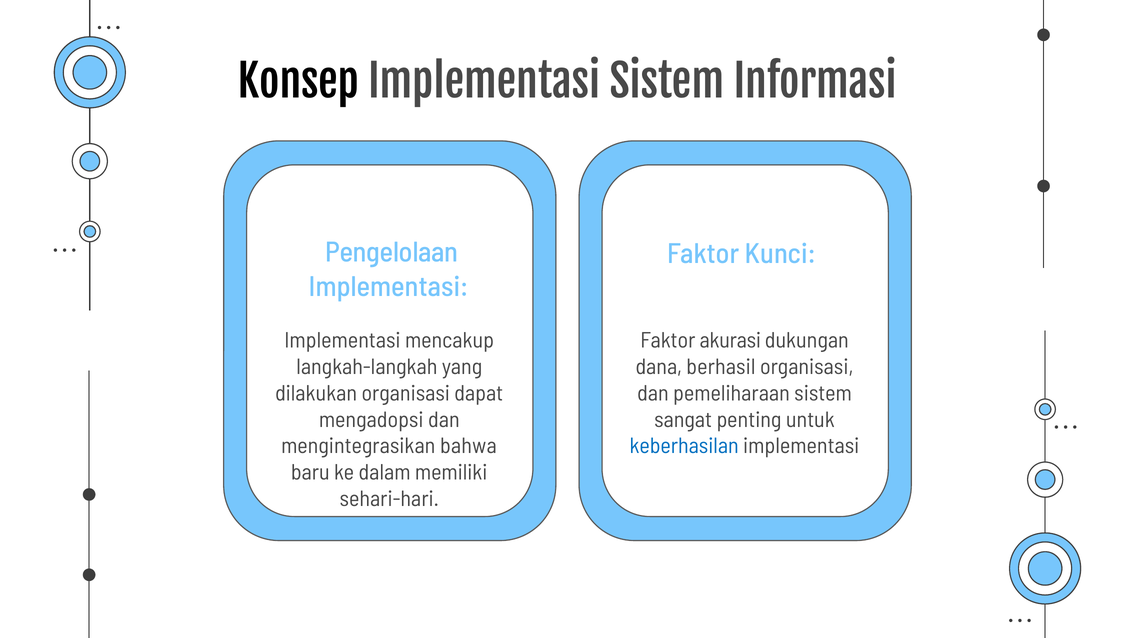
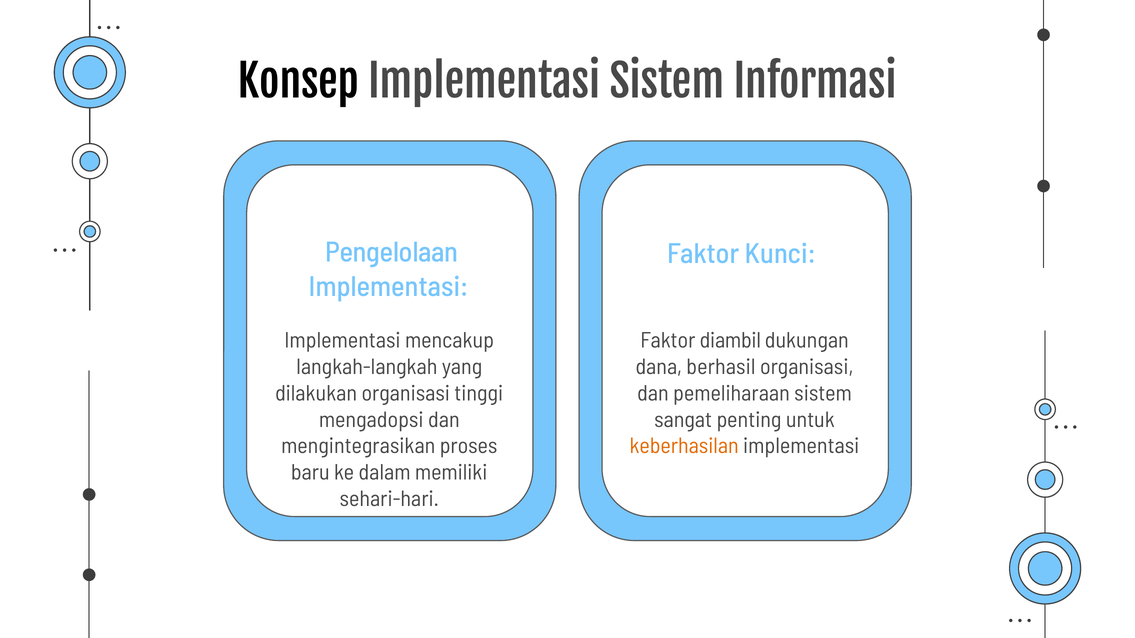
akurasi: akurasi -> diambil
dapat: dapat -> tinggi
bahwa: bahwa -> proses
keberhasilan colour: blue -> orange
